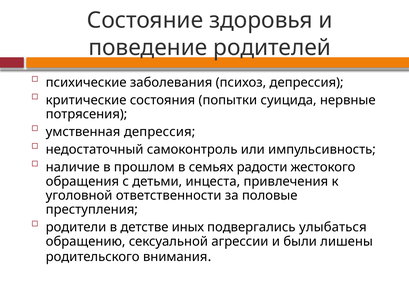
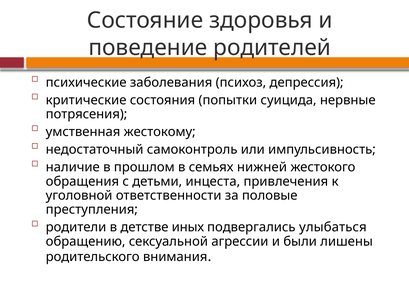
умственная депрессия: депрессия -> жестокому
радости: радости -> нижней
